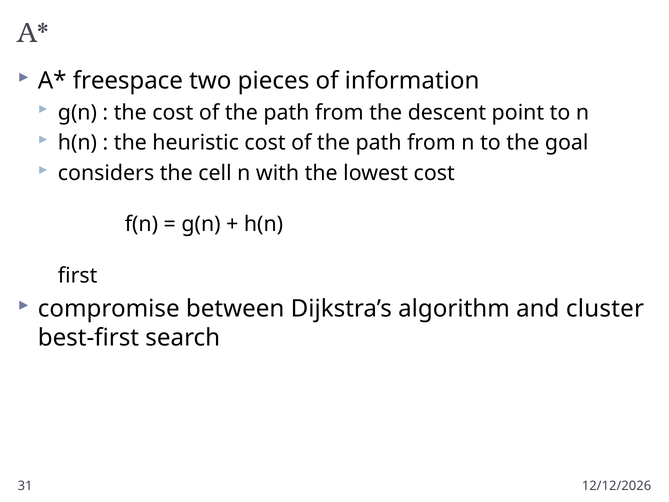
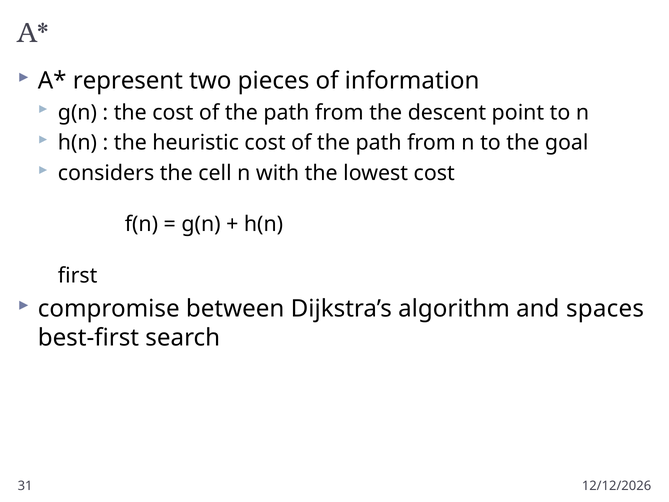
freespace: freespace -> represent
cluster: cluster -> spaces
